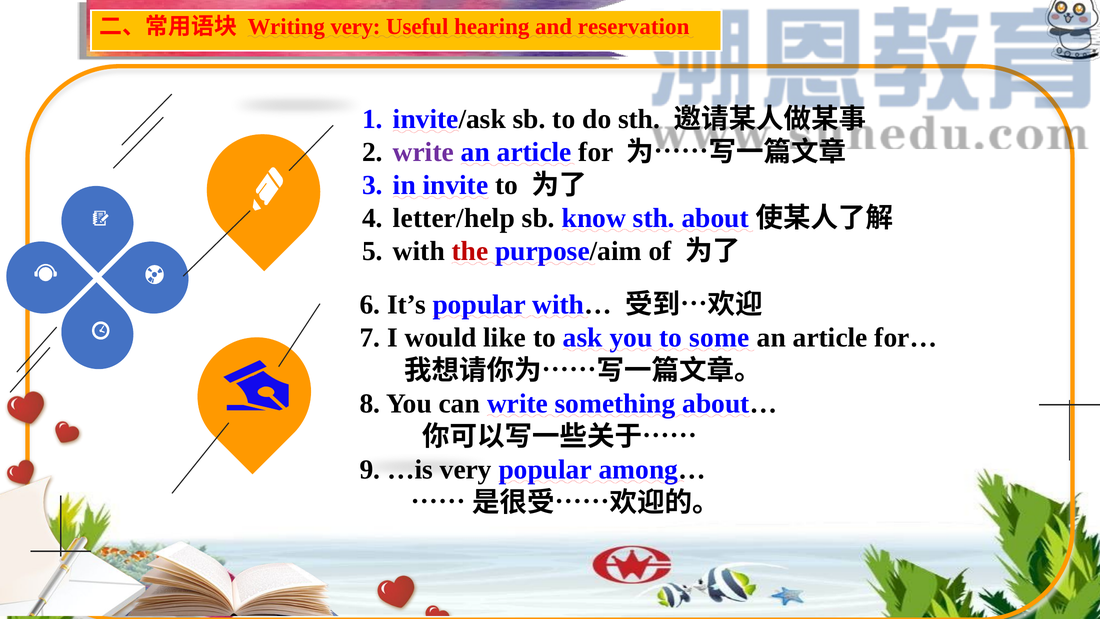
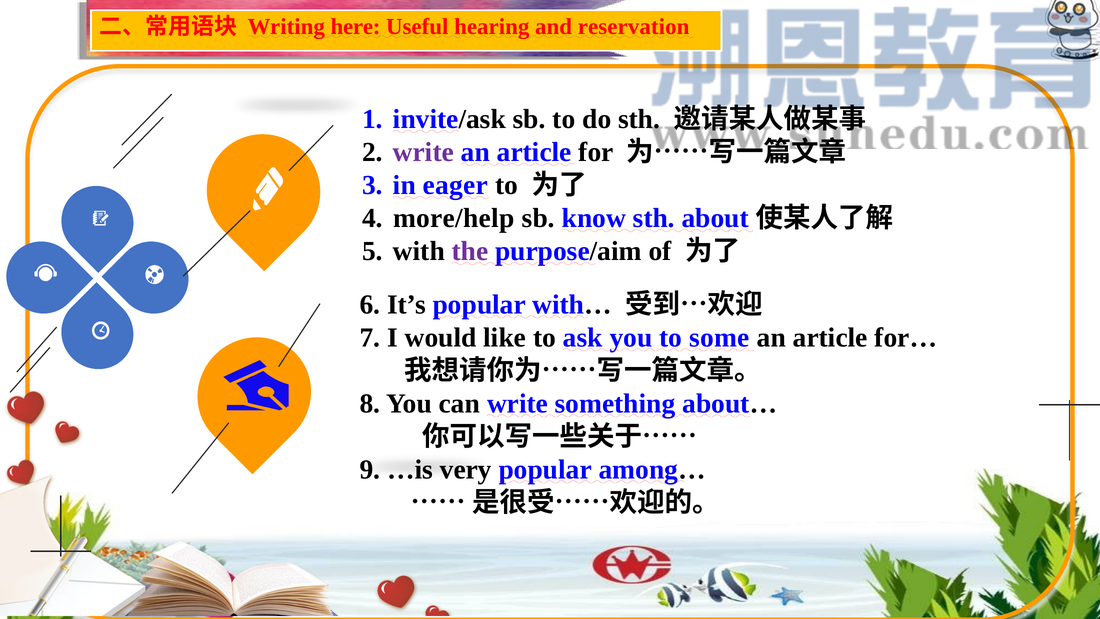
Writing very: very -> here
invite: invite -> eager
letter/help: letter/help -> more/help
the colour: red -> purple
